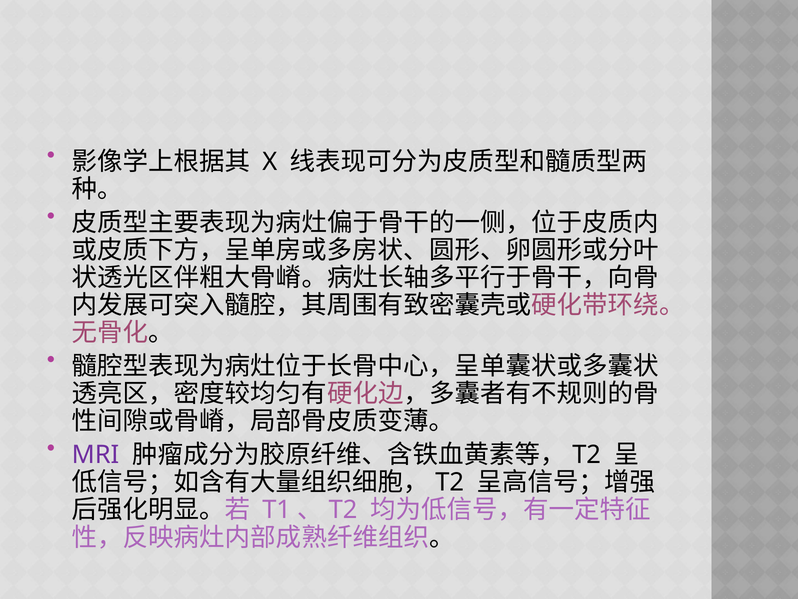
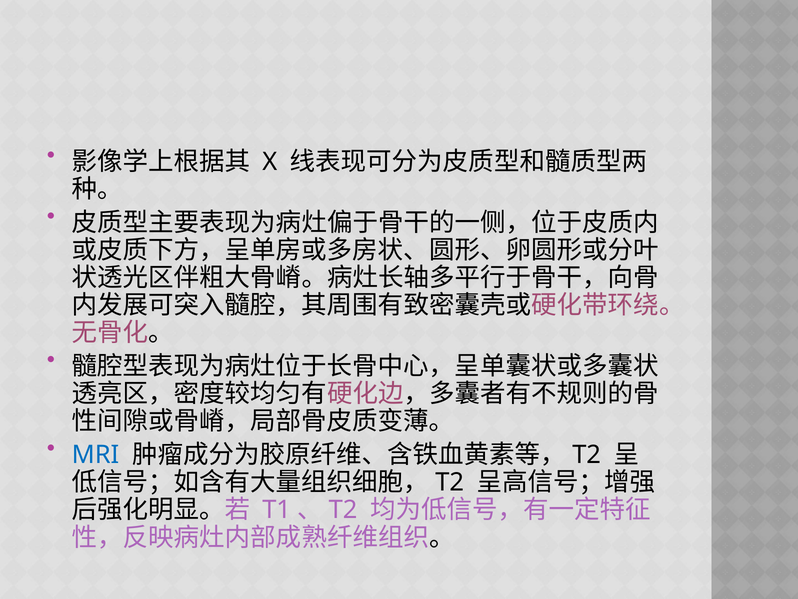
MRI colour: purple -> blue
